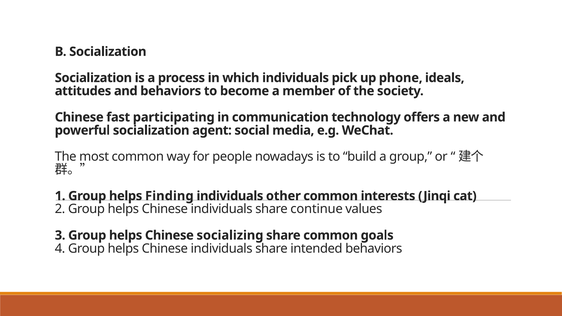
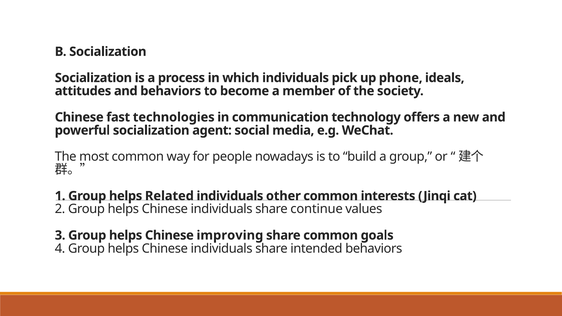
participating: participating -> technologies
Finding: Finding -> Related
socializing: socializing -> improving
